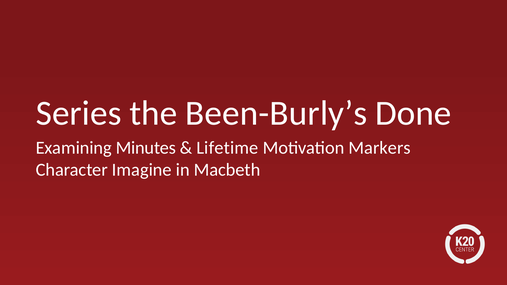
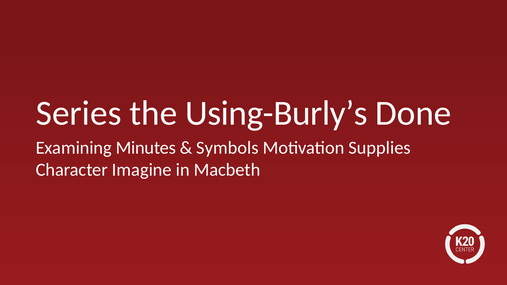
Been-Burly’s: Been-Burly’s -> Using-Burly’s
Lifetime: Lifetime -> Symbols
Markers: Markers -> Supplies
